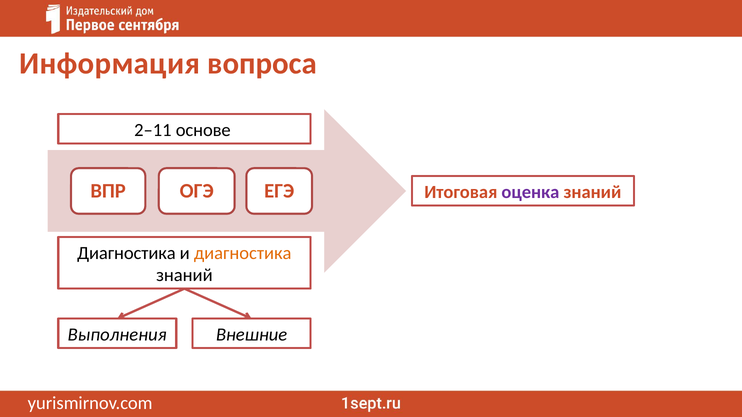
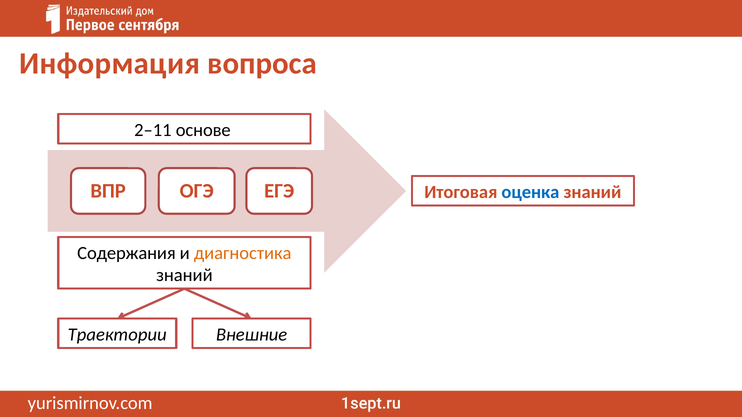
оценка colour: purple -> blue
Диагностика at (126, 253): Диагностика -> Содержания
Выполнения: Выполнения -> Траектории
